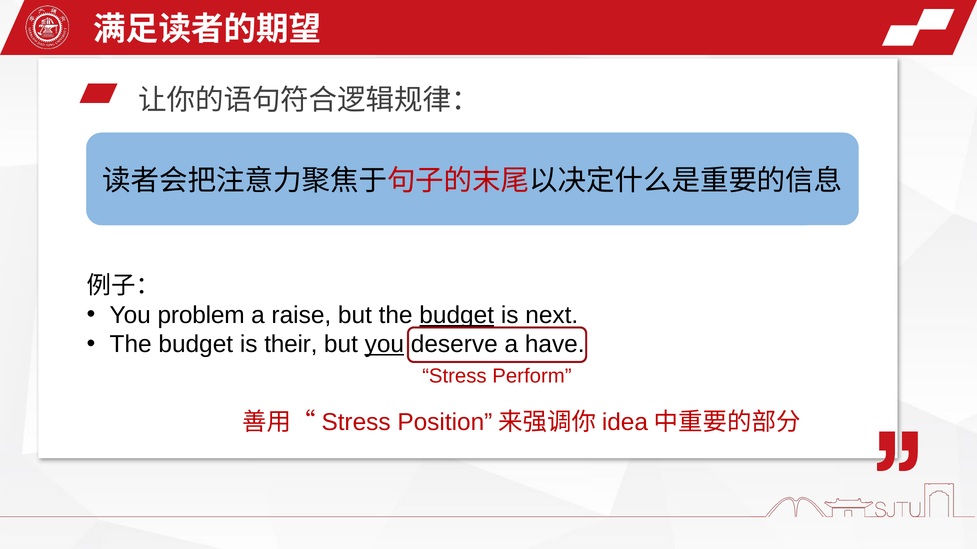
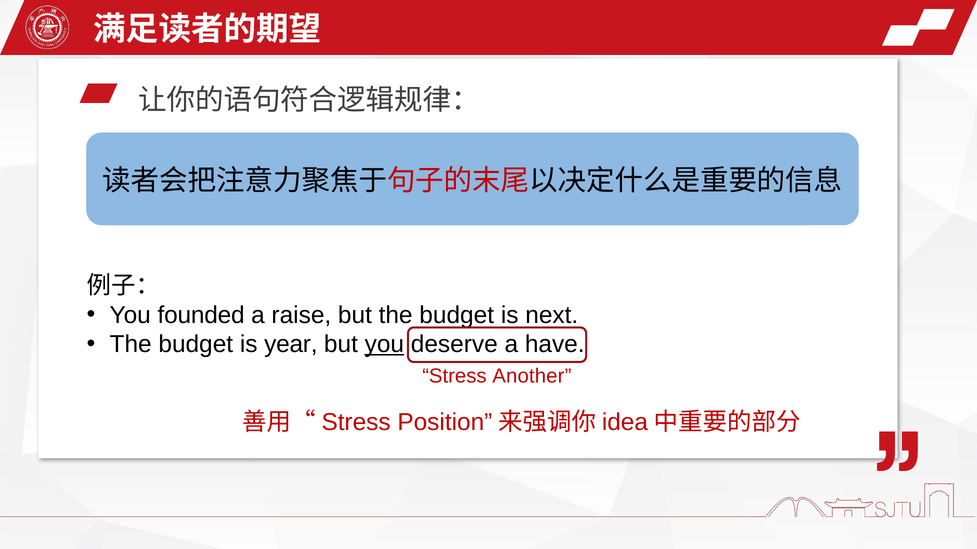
problem: problem -> founded
budget at (457, 315) underline: present -> none
their: their -> year
Perform: Perform -> Another
